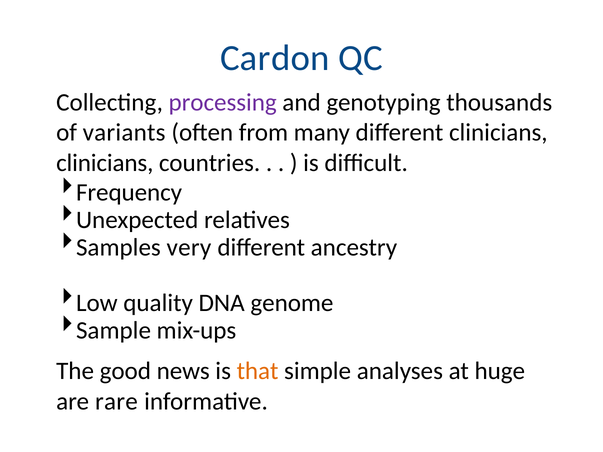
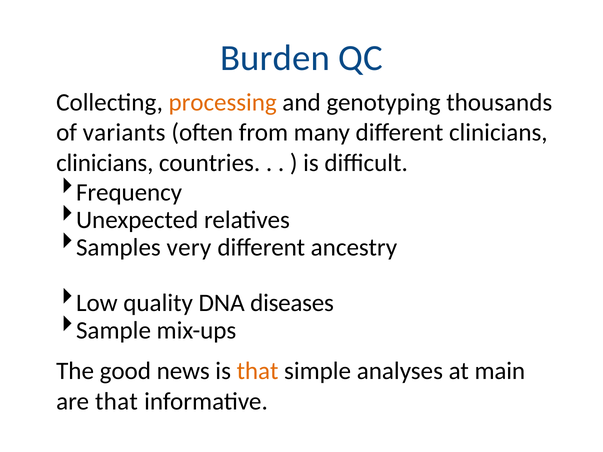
Cardon: Cardon -> Burden
processing colour: purple -> orange
genome: genome -> diseases
huge: huge -> main
are rare: rare -> that
